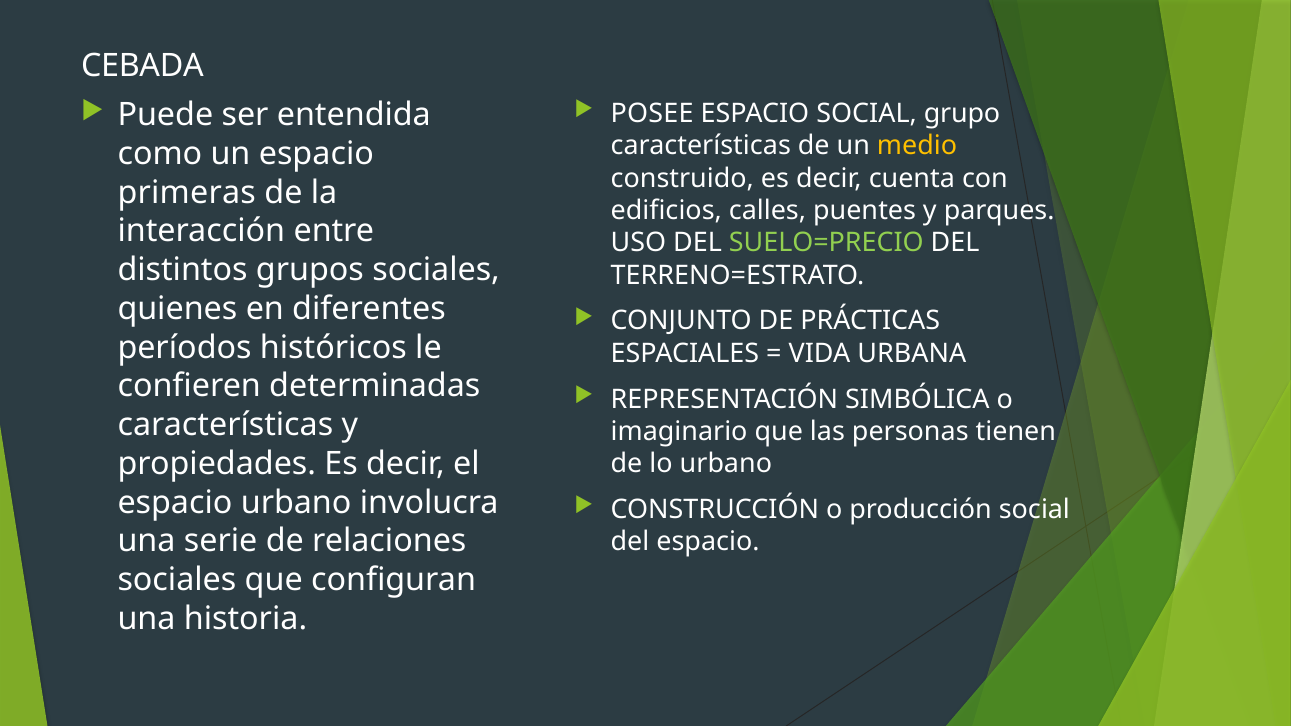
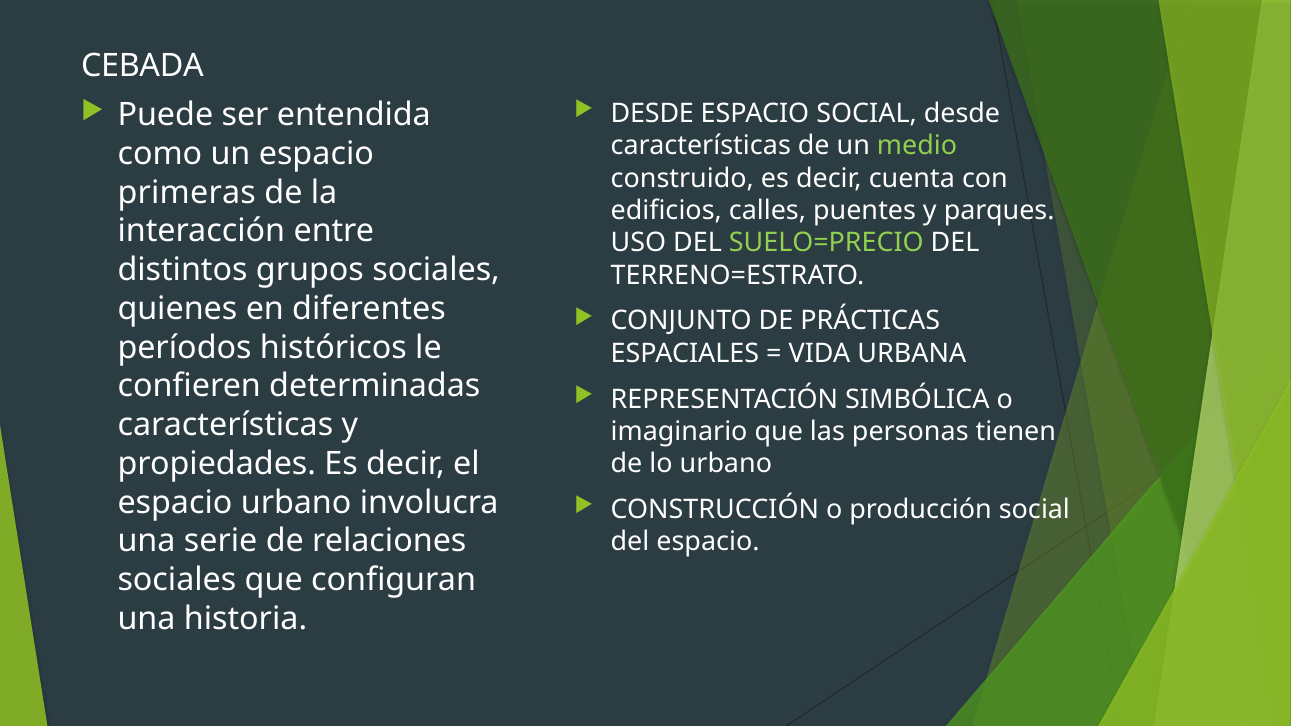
POSEE at (652, 114): POSEE -> DESDE
SOCIAL grupo: grupo -> desde
medio colour: yellow -> light green
